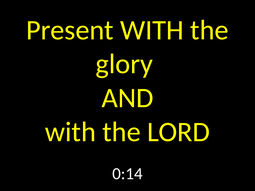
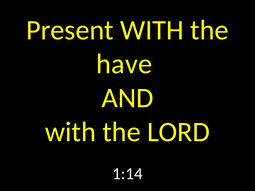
glory: glory -> have
0:14: 0:14 -> 1:14
